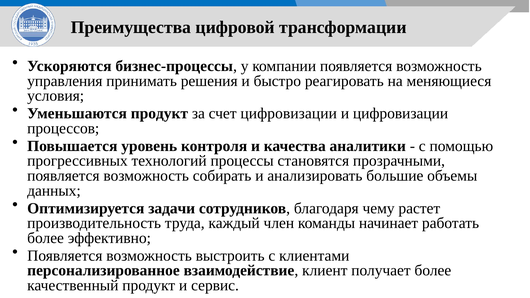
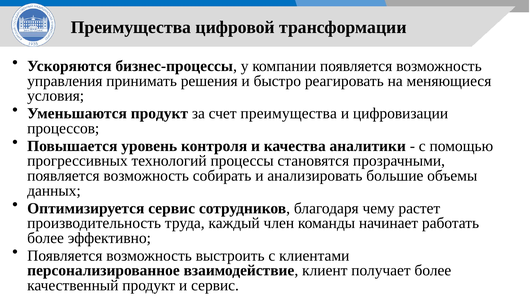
счет цифровизации: цифровизации -> преимущества
Оптимизируется задачи: задачи -> сервис
